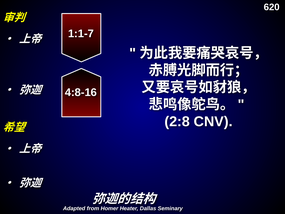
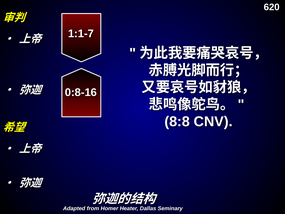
4:8-16: 4:8-16 -> 0:8-16
2:8: 2:8 -> 8:8
